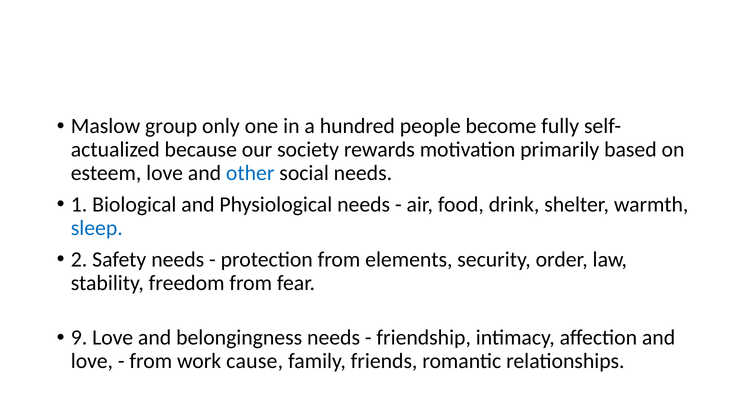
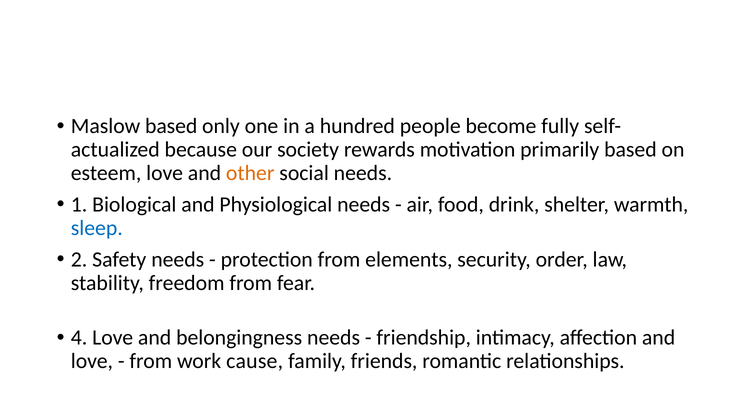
Maslow group: group -> based
other colour: blue -> orange
9: 9 -> 4
